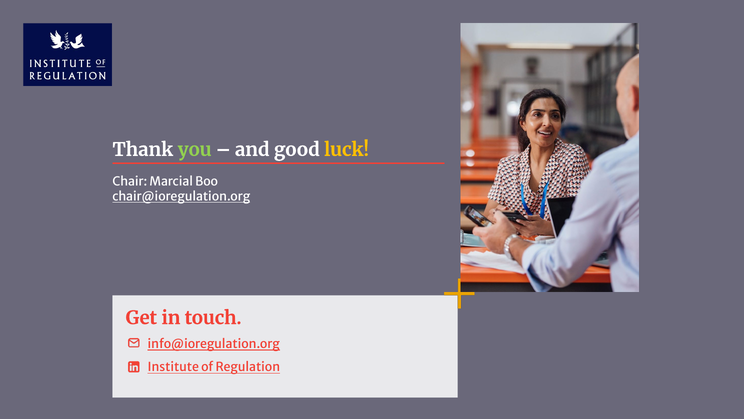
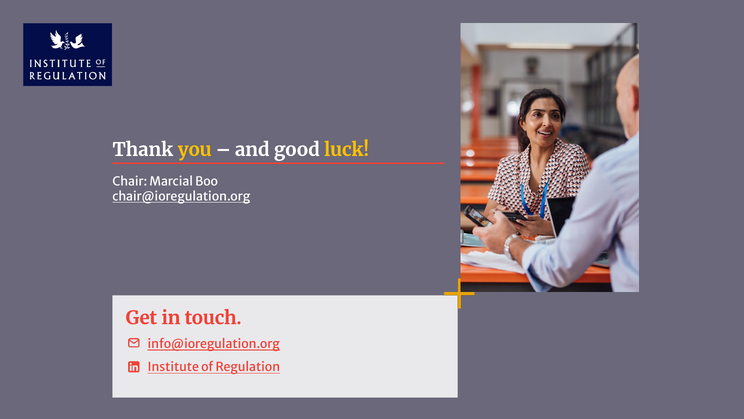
you colour: light green -> yellow
